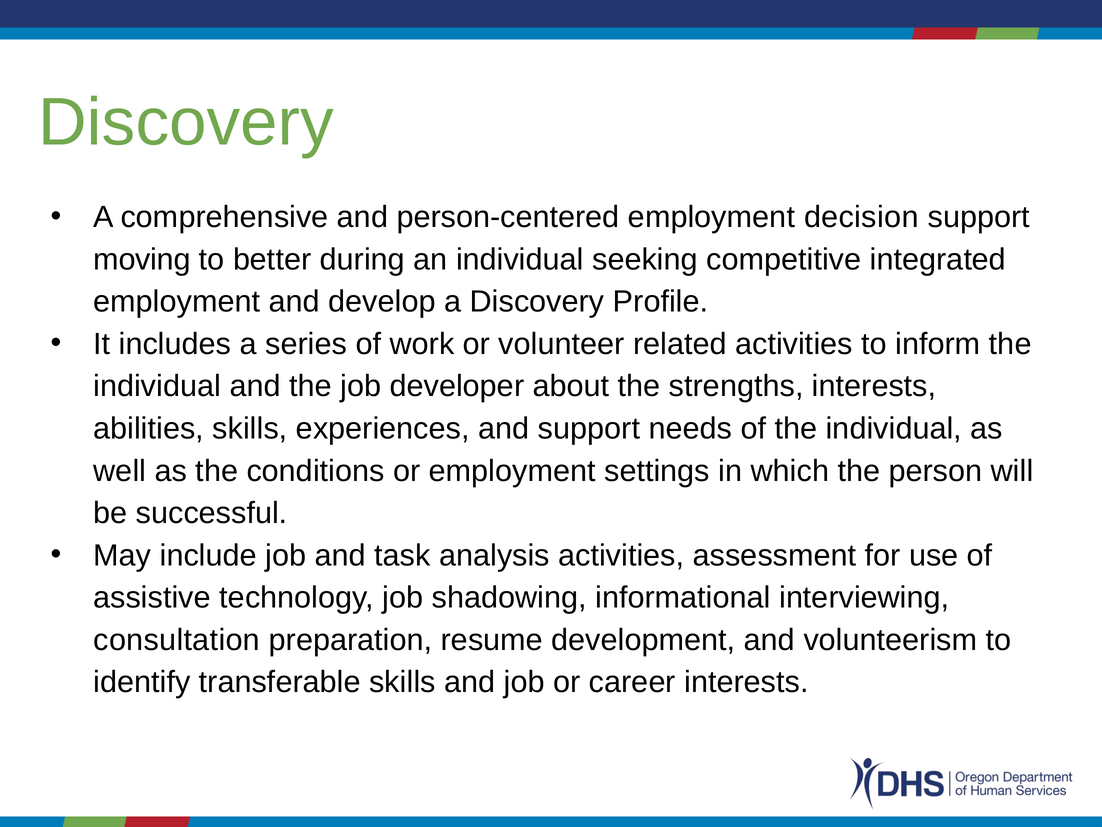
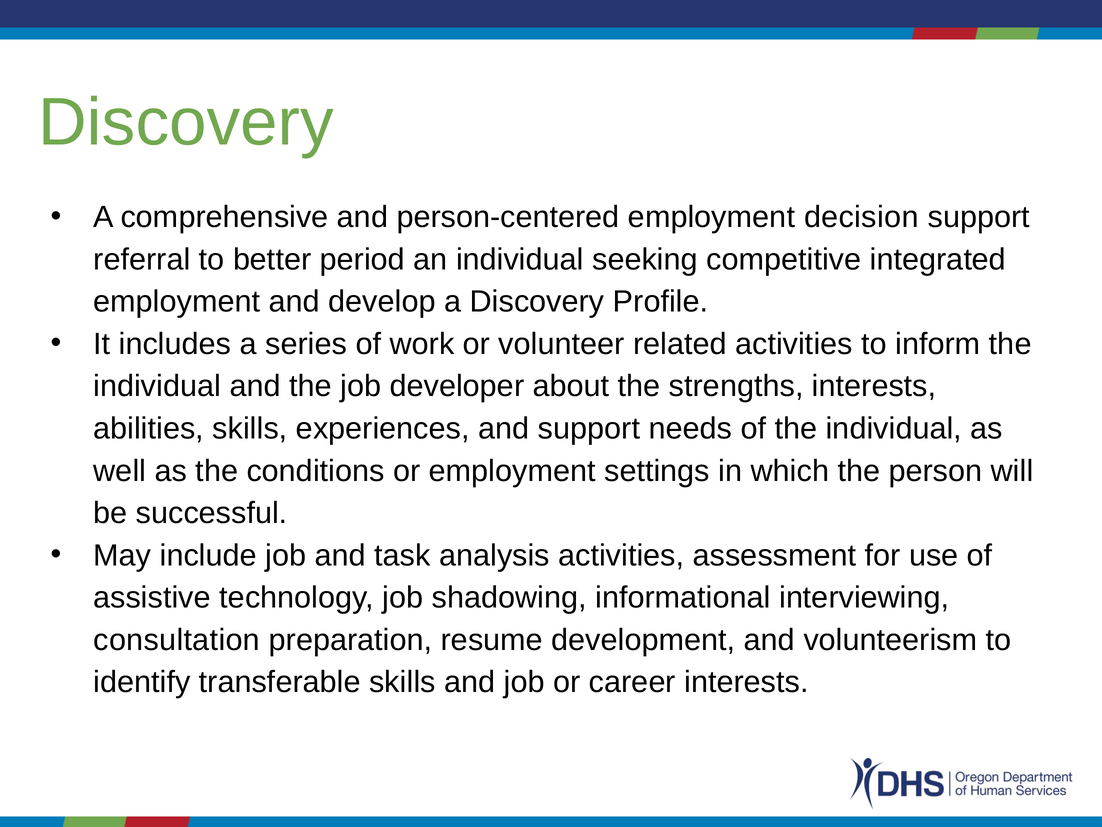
moving: moving -> referral
during: during -> period
